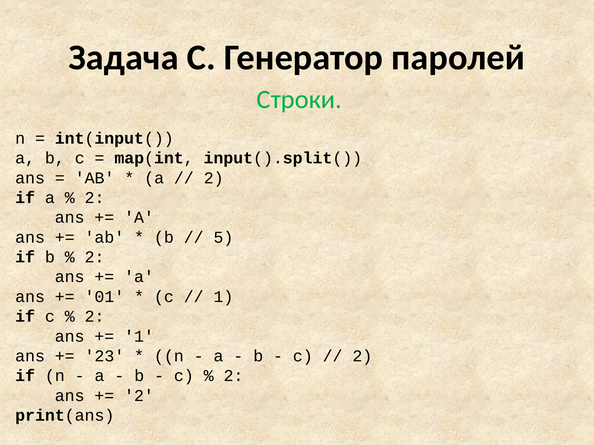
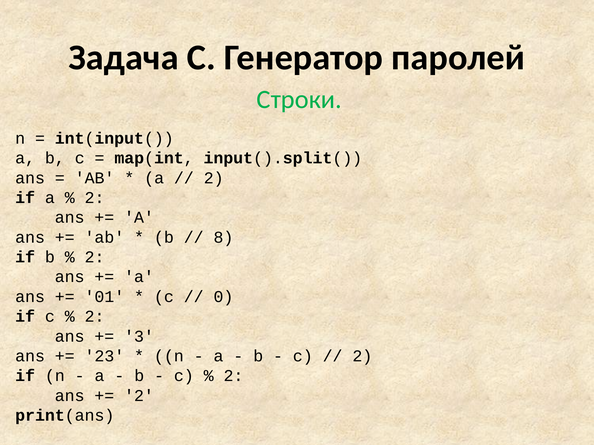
5: 5 -> 8
1 at (223, 297): 1 -> 0
1 at (139, 337): 1 -> 3
